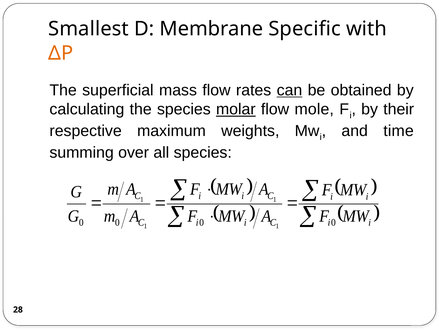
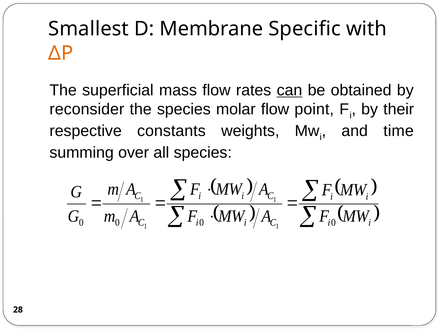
calculating: calculating -> reconsider
molar underline: present -> none
mole: mole -> point
maximum: maximum -> constants
